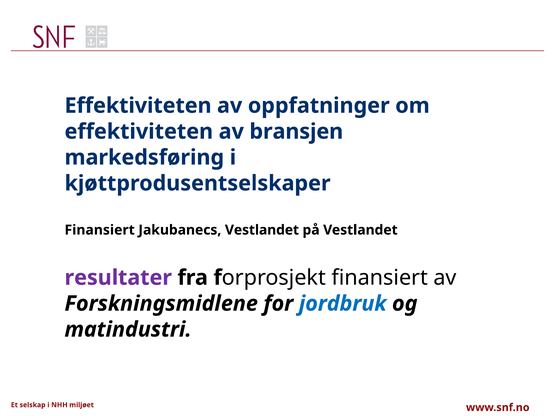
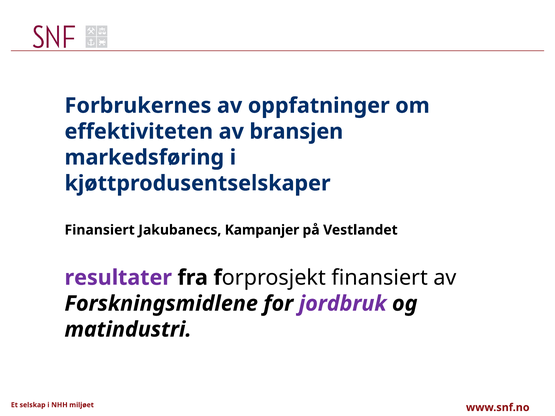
Effektiviteten at (138, 106): Effektiviteten -> Forbrukernes
Jakubanecs Vestlandet: Vestlandet -> Kampanjer
jordbruk colour: blue -> purple
